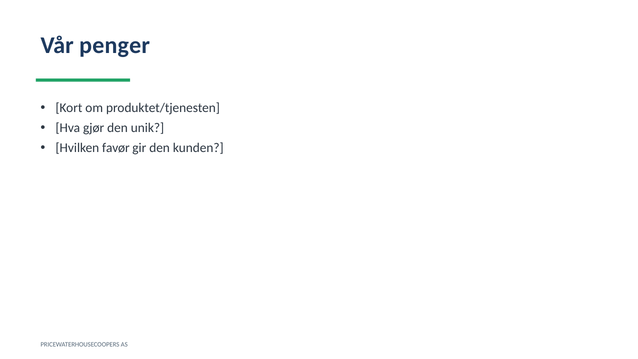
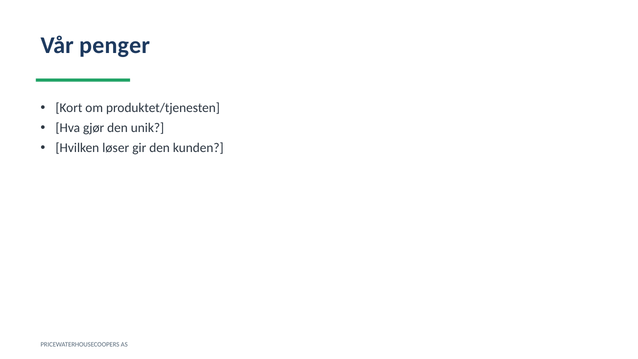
favør: favør -> løser
